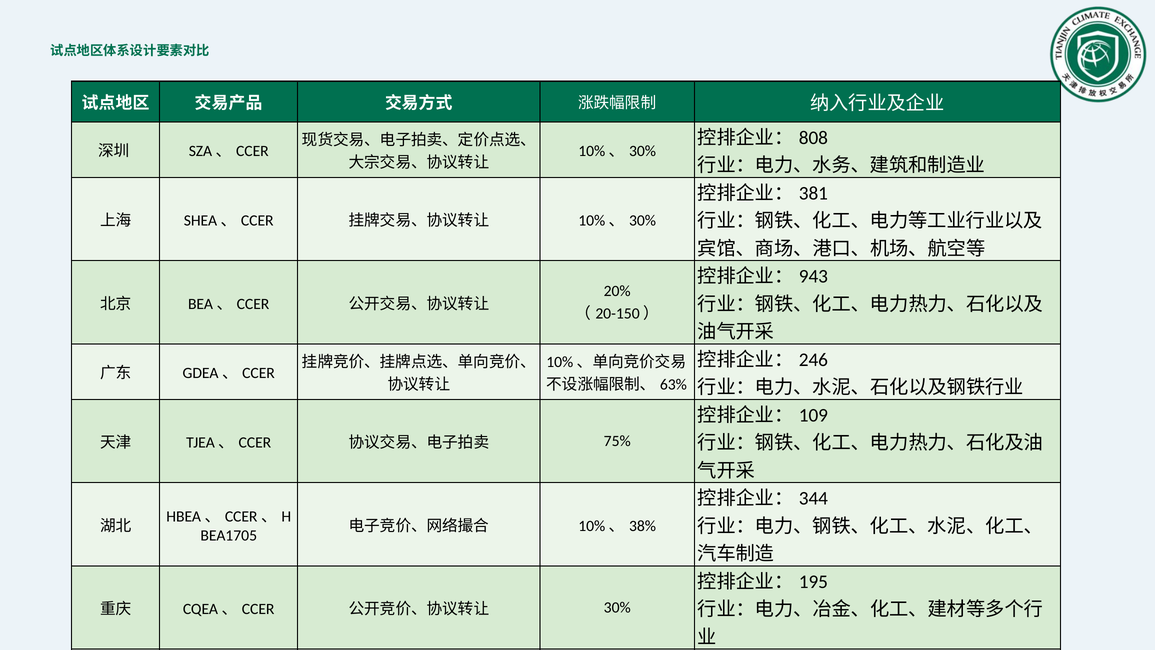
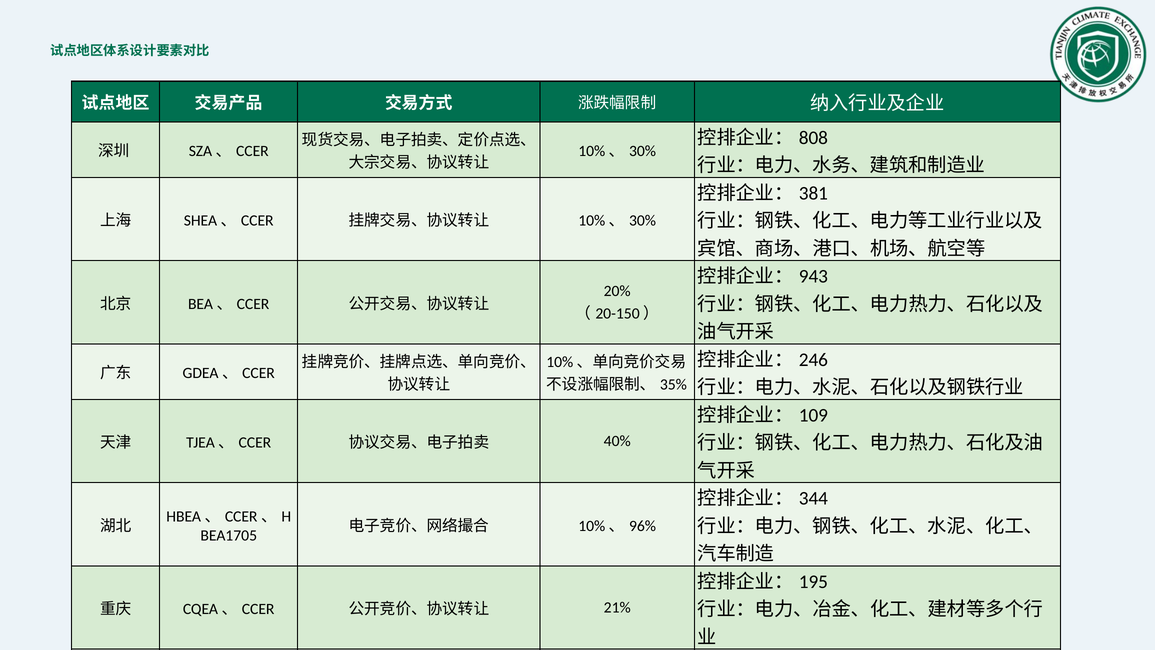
63%: 63% -> 35%
75%: 75% -> 40%
38%: 38% -> 96%
30% at (617, 607): 30% -> 21%
